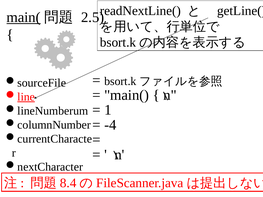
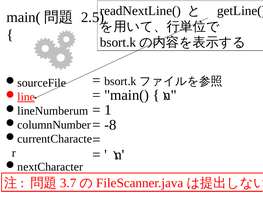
main( at (24, 17) underline: present -> none
-4: -4 -> -8
8.4: 8.4 -> 3.7
